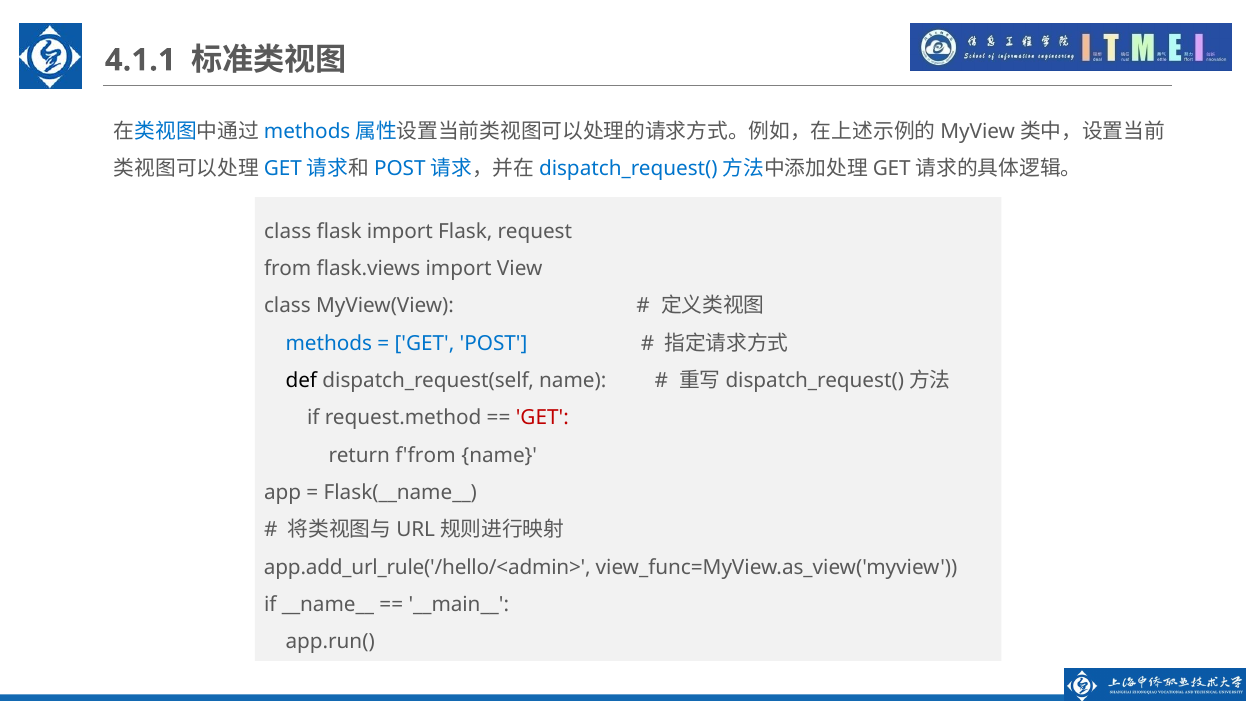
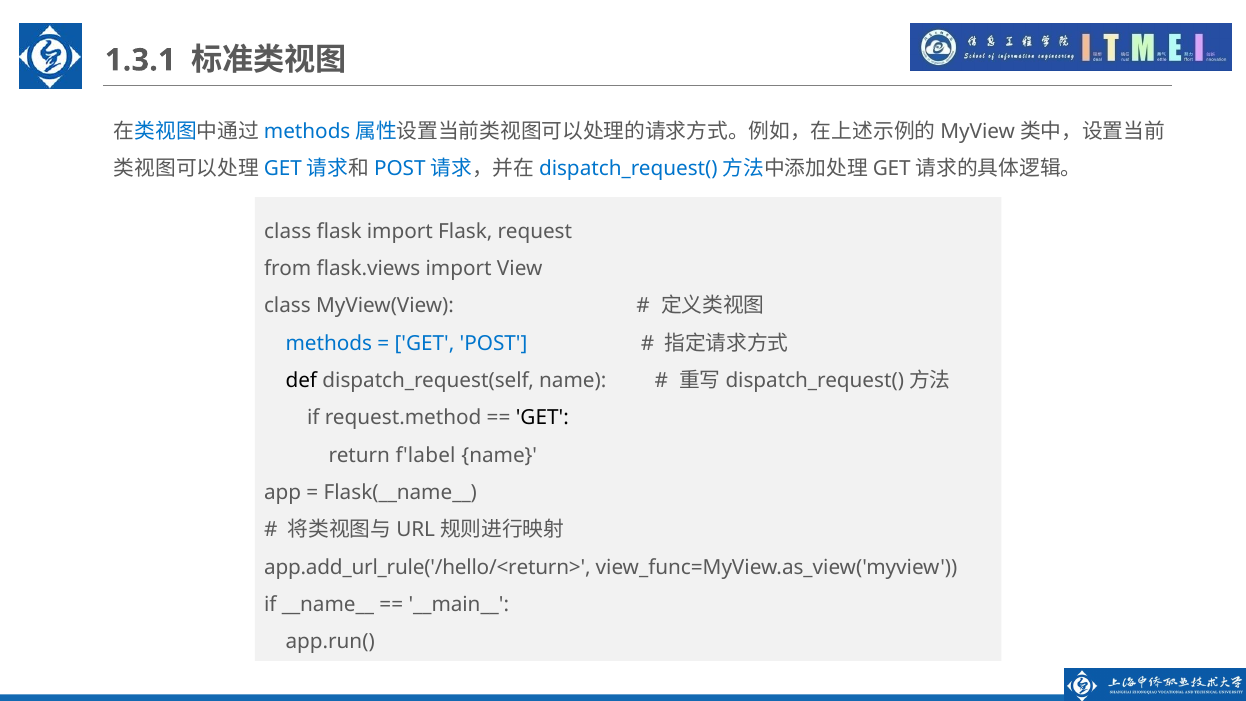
4.1.1: 4.1.1 -> 1.3.1
GET at (542, 418) colour: red -> black
f'from: f'from -> f'label
app.add_url_rule('/hello/<admin>: app.add_url_rule('/hello/<admin> -> app.add_url_rule('/hello/<return>
